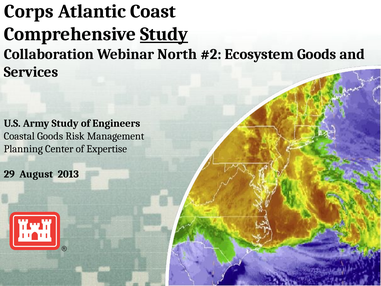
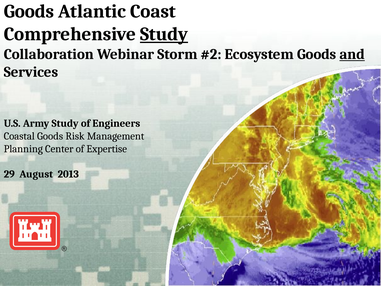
Corps at (29, 11): Corps -> Goods
North: North -> Storm
and underline: none -> present
